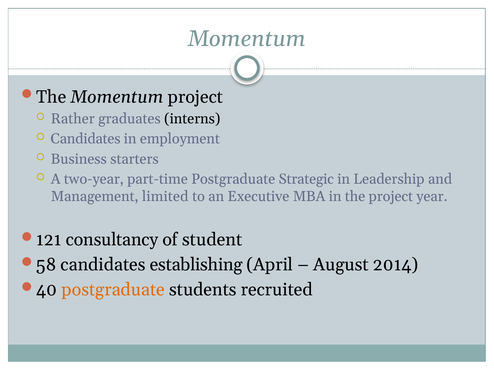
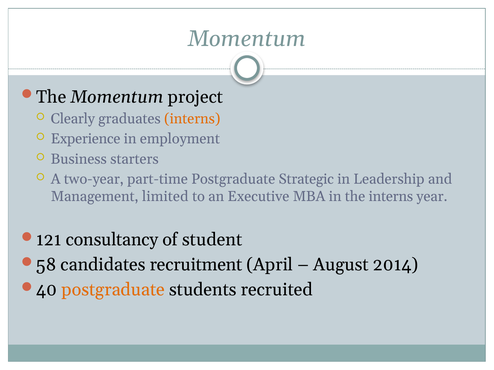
Rather: Rather -> Clearly
interns at (192, 119) colour: black -> orange
Candidates at (86, 139): Candidates -> Experience
the project: project -> interns
establishing: establishing -> recruitment
